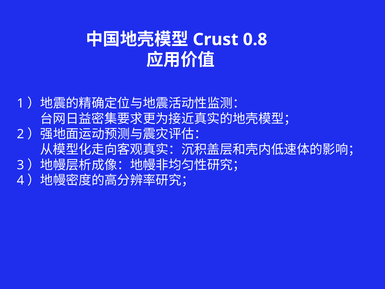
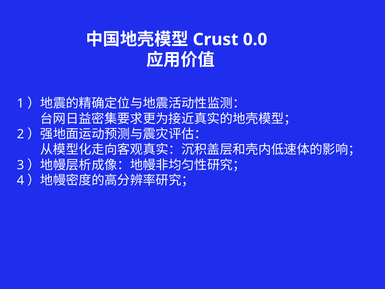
0.8: 0.8 -> 0.0
